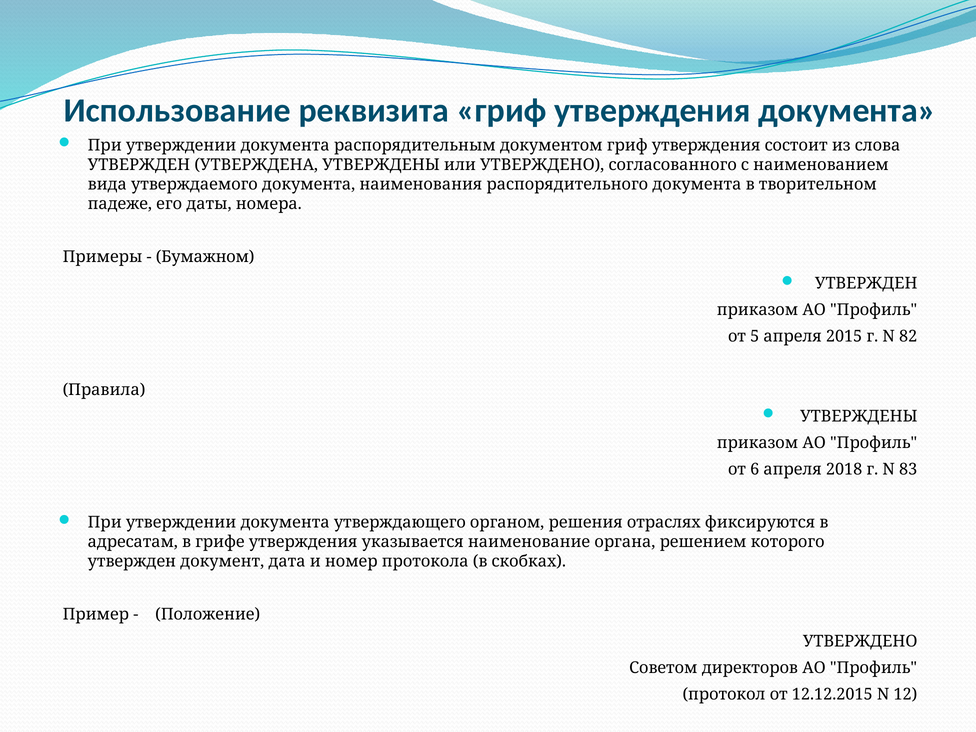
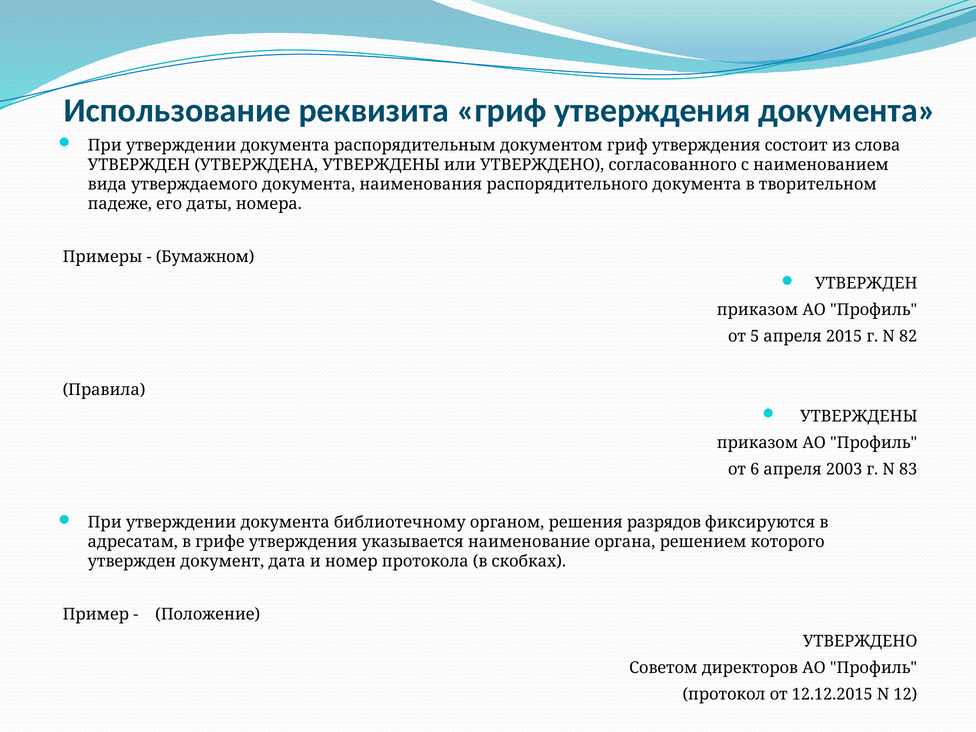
2018: 2018 -> 2003
утверждающего: утверждающего -> библиотечному
отраслях: отраслях -> разрядов
